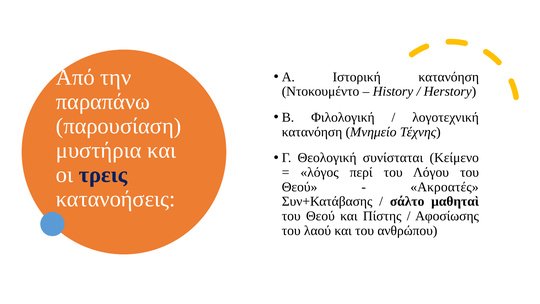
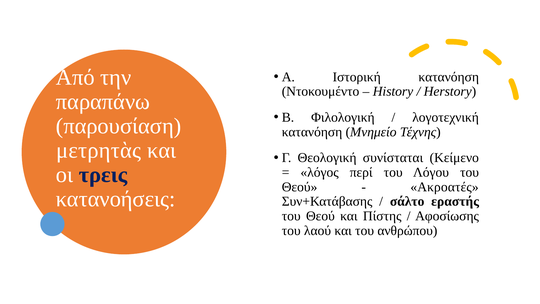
μυστήρια: μυστήρια -> μετρητὰς
μαθηταὶ: μαθηταὶ -> εραστής
